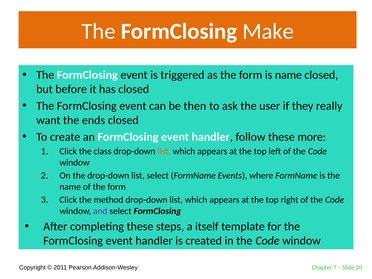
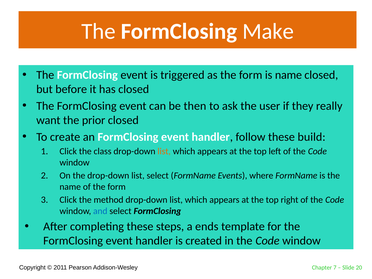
ends: ends -> prior
more: more -> build
and colour: purple -> blue
itself: itself -> ends
